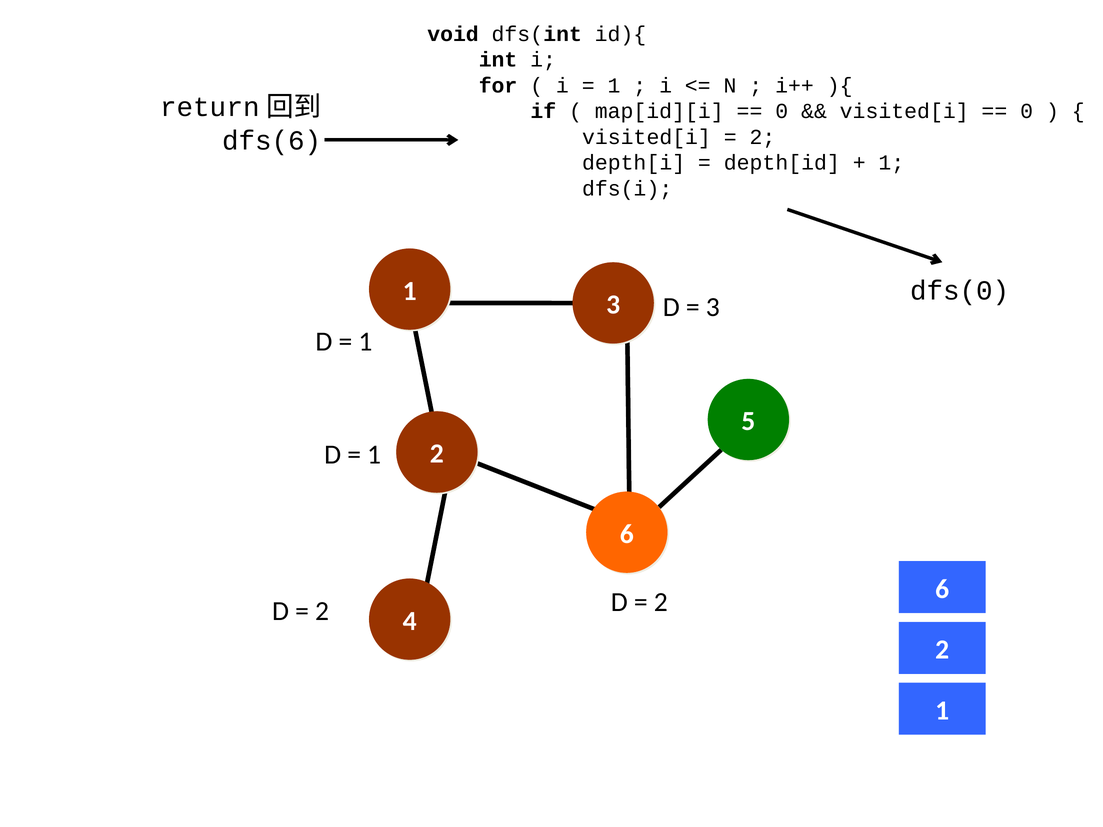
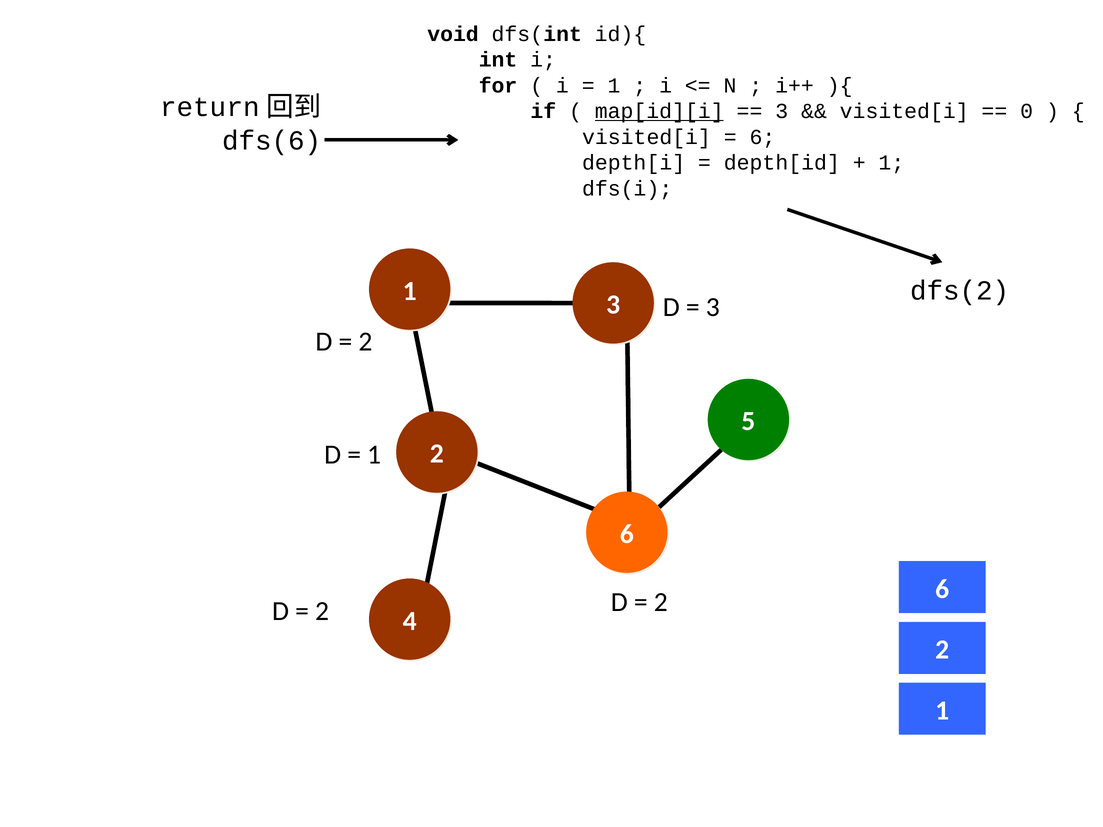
map[id][i underline: none -> present
0 at (782, 111): 0 -> 3
2 at (762, 137): 2 -> 6
dfs(0: dfs(0 -> dfs(2
1 at (365, 342): 1 -> 2
